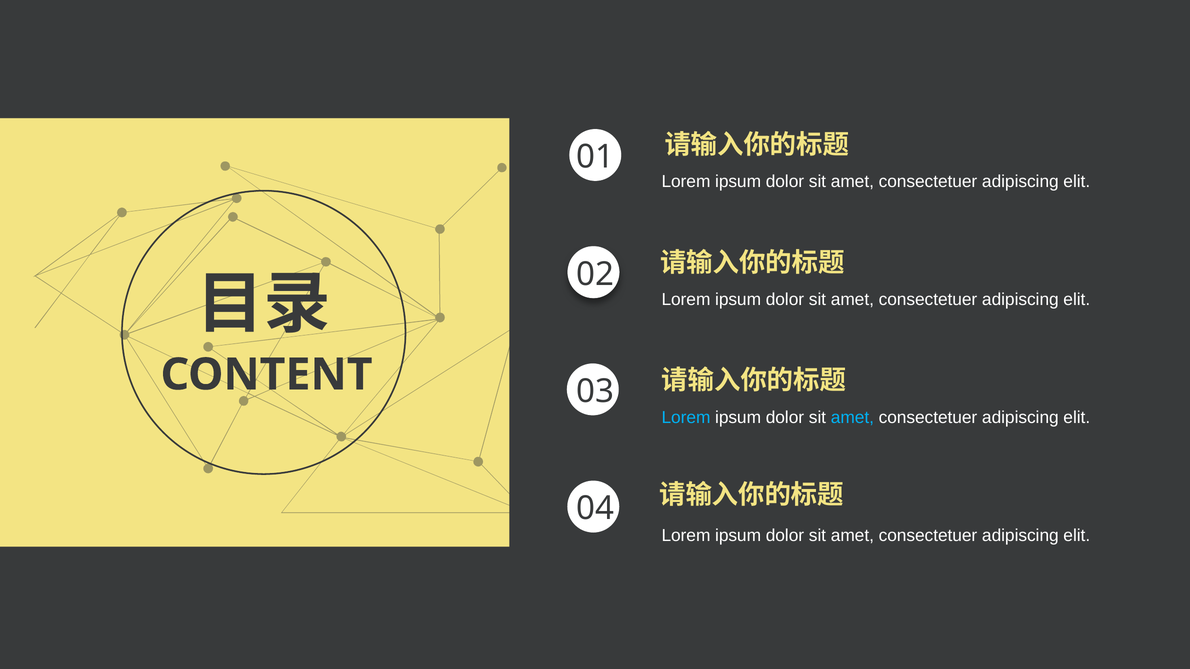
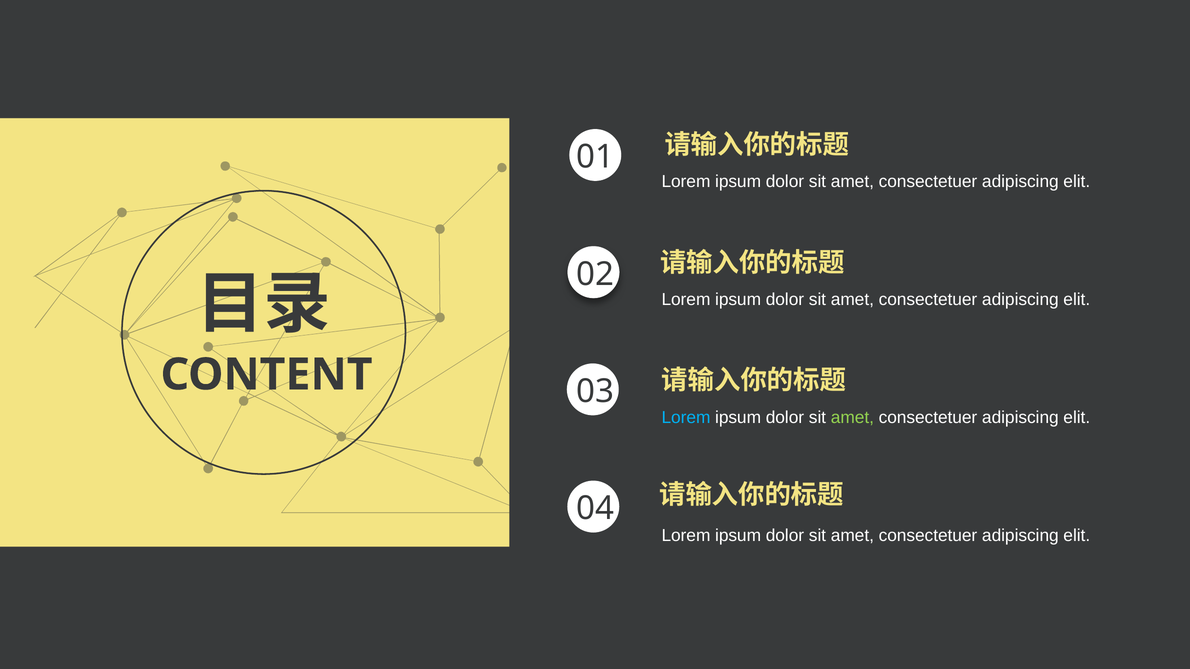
amet at (852, 418) colour: light blue -> light green
